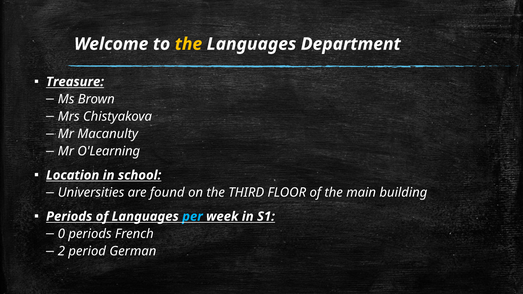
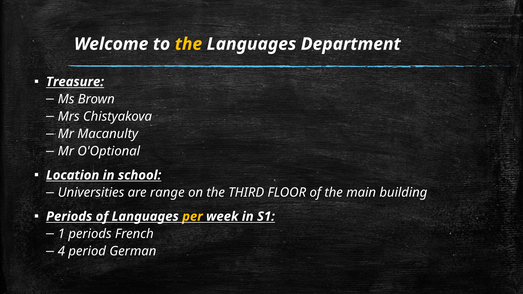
O'Learning: O'Learning -> O'Optional
found: found -> range
per colour: light blue -> yellow
0: 0 -> 1
2: 2 -> 4
